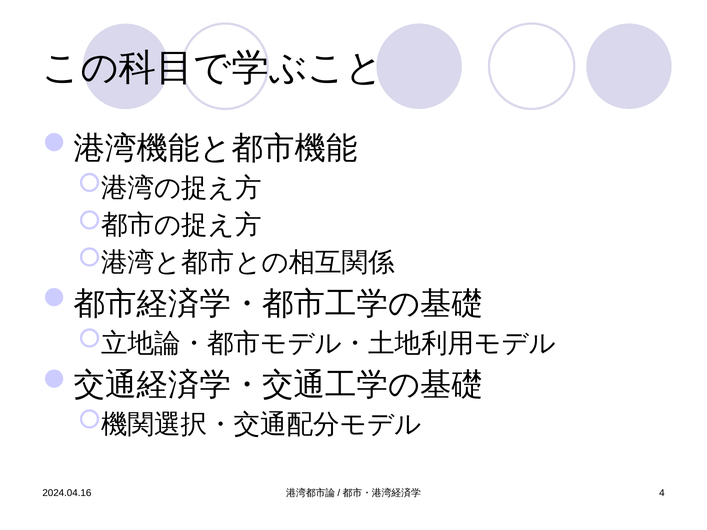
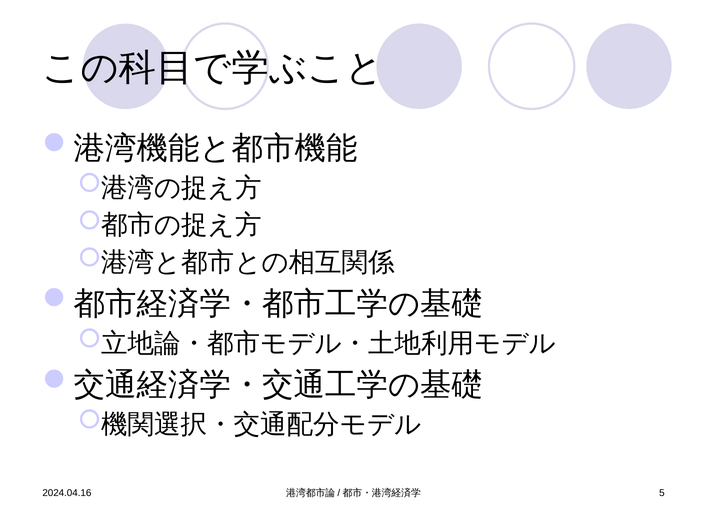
4: 4 -> 5
